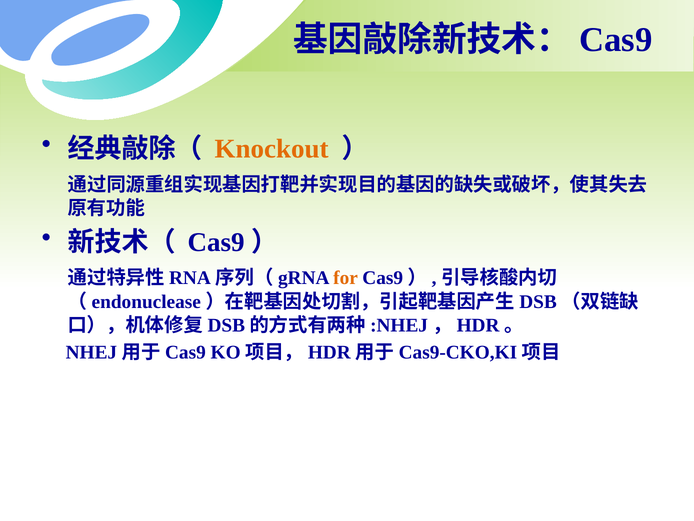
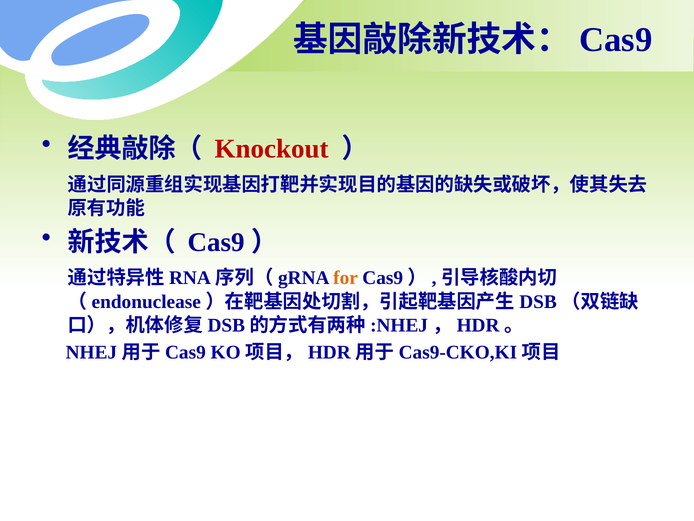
Knockout colour: orange -> red
